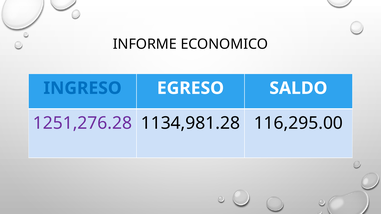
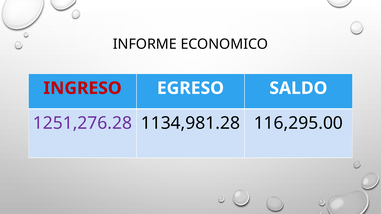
INGRESO colour: blue -> red
